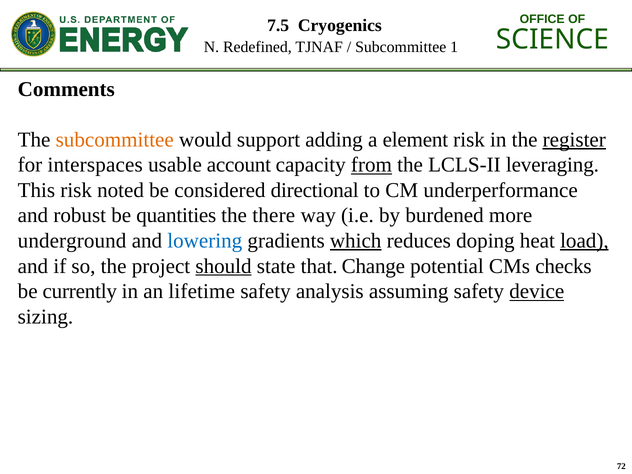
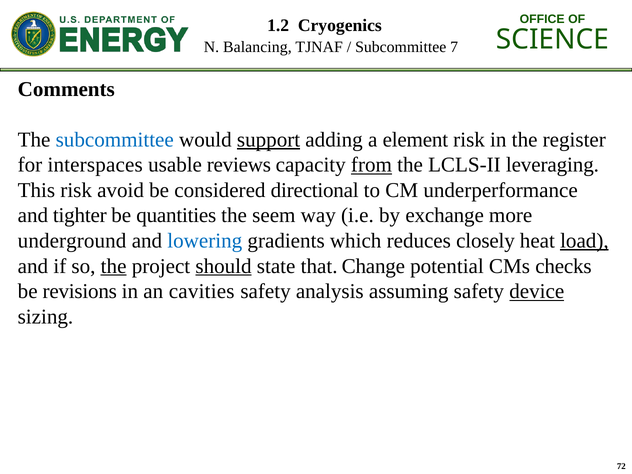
7.5: 7.5 -> 1.2
Redefined: Redefined -> Balancing
1: 1 -> 7
subcommittee at (115, 140) colour: orange -> blue
support underline: none -> present
register underline: present -> none
account: account -> reviews
noted: noted -> avoid
robust: robust -> tighter
there: there -> seem
burdened: burdened -> exchange
which underline: present -> none
doping: doping -> closely
the at (114, 266) underline: none -> present
currently: currently -> revisions
lifetime: lifetime -> cavities
